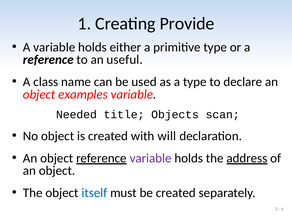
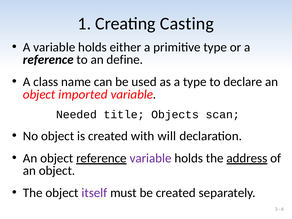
Provide: Provide -> Casting
useful: useful -> define
examples: examples -> imported
itself colour: blue -> purple
